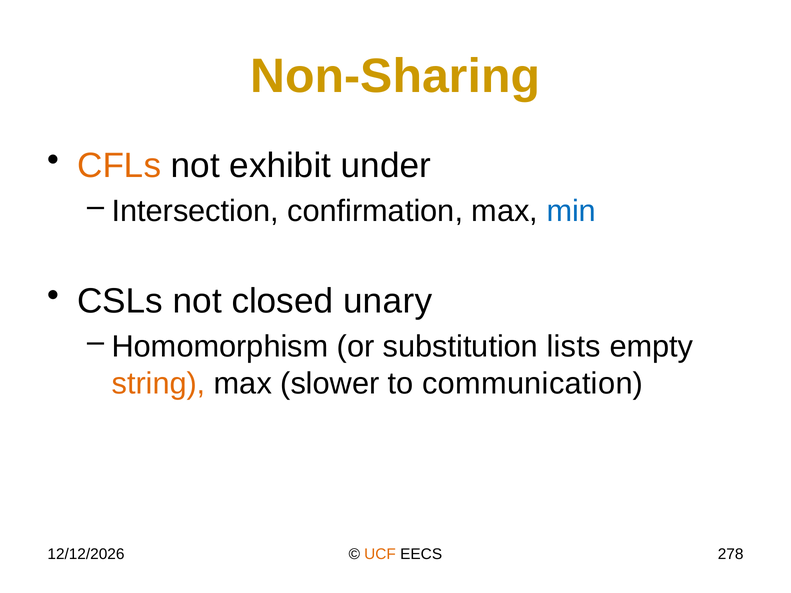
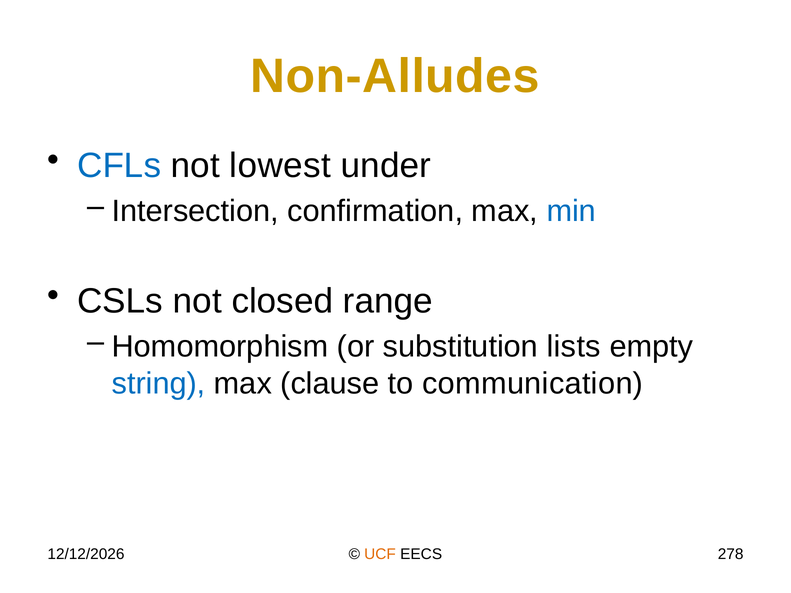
Non-Sharing: Non-Sharing -> Non-Alludes
CFLs colour: orange -> blue
exhibit: exhibit -> lowest
unary: unary -> range
string colour: orange -> blue
slower: slower -> clause
